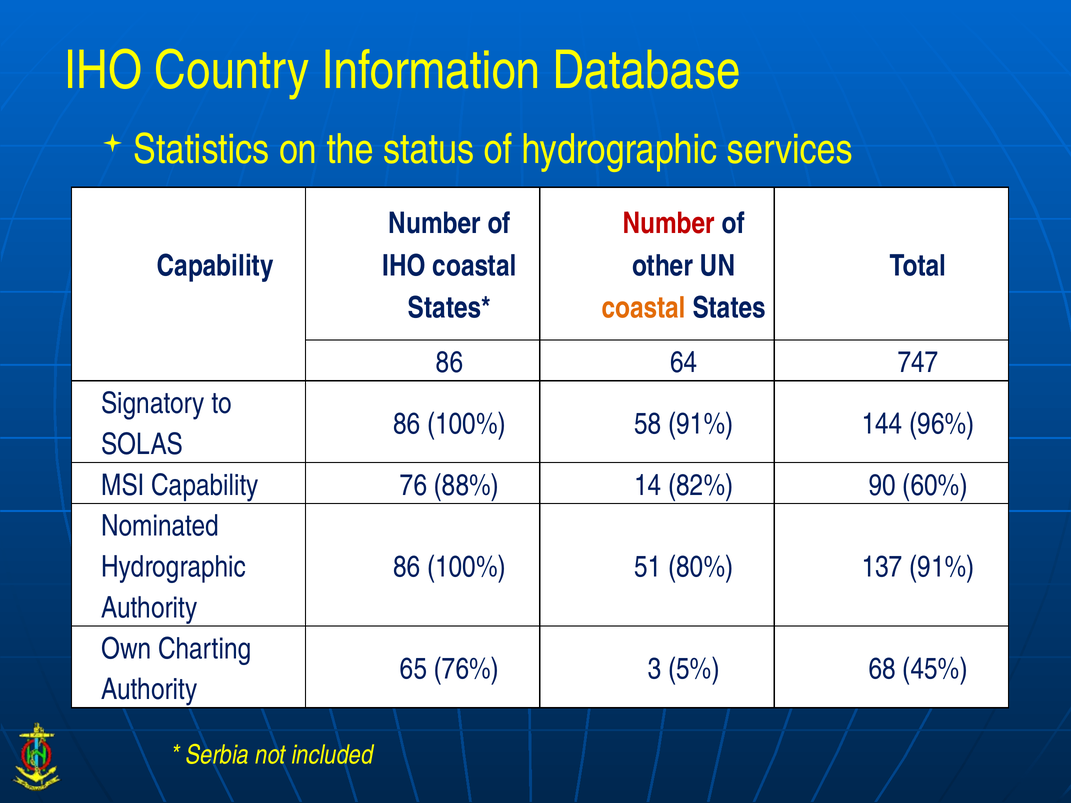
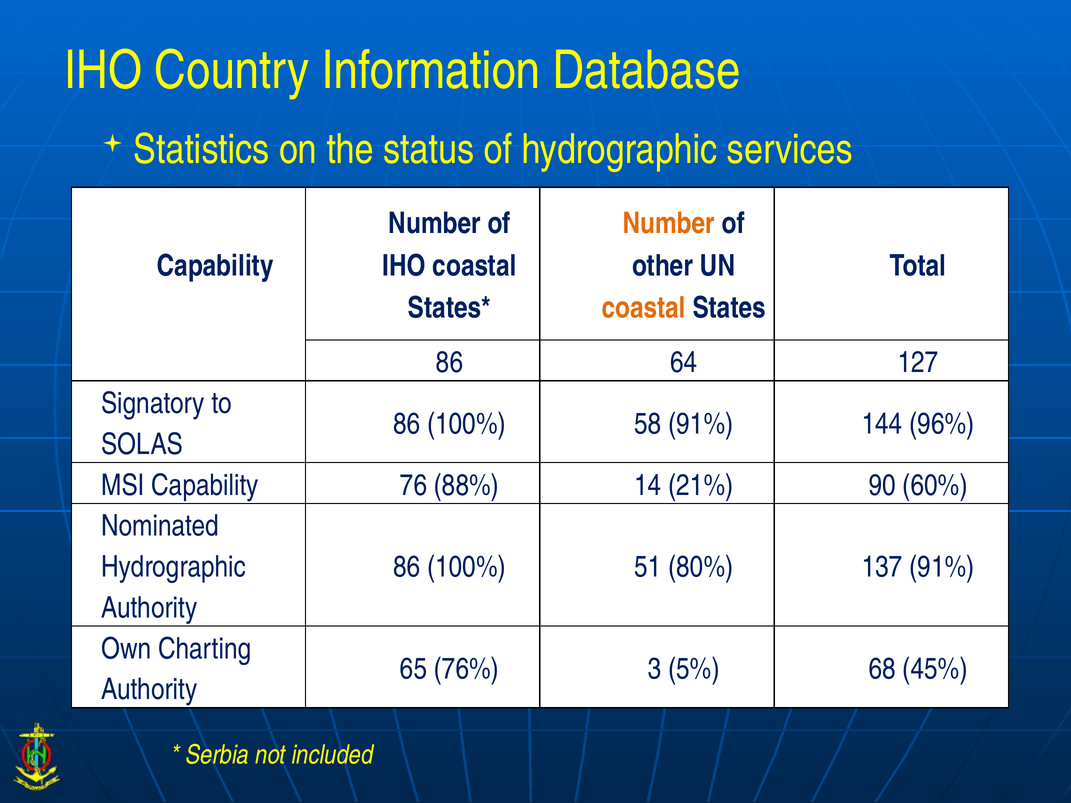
Number at (669, 224) colour: red -> orange
747: 747 -> 127
82%: 82% -> 21%
